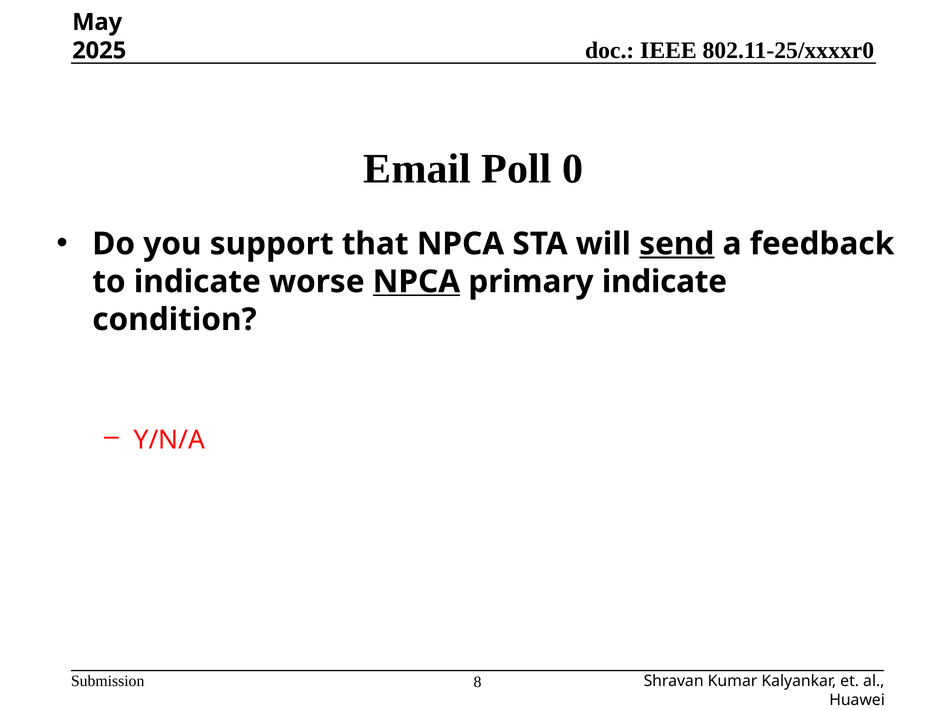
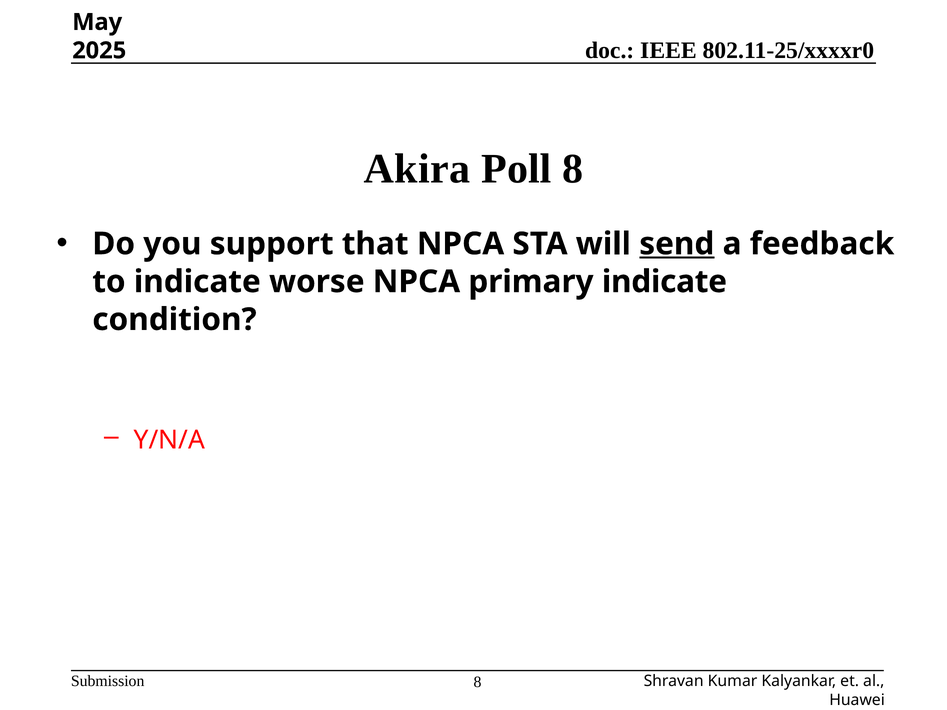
Email: Email -> Akira
Poll 0: 0 -> 8
NPCA at (416, 282) underline: present -> none
